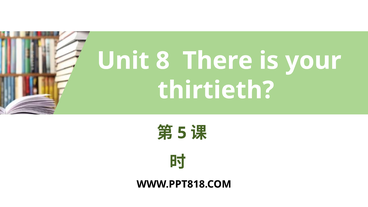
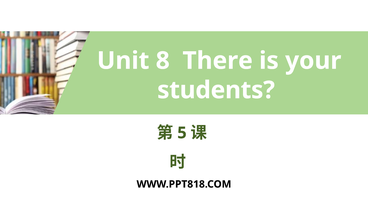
thirtieth: thirtieth -> students
